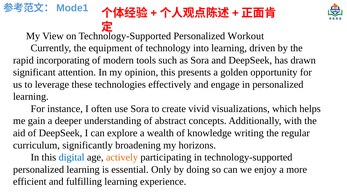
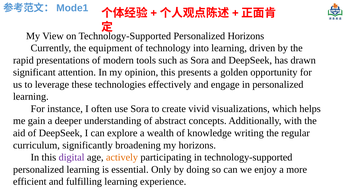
Personalized Workout: Workout -> Horizons
incorporating: incorporating -> presentations
digital colour: blue -> purple
